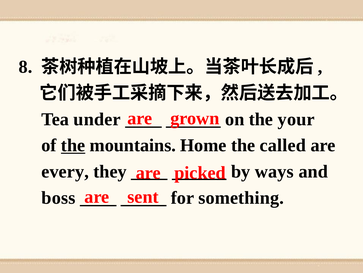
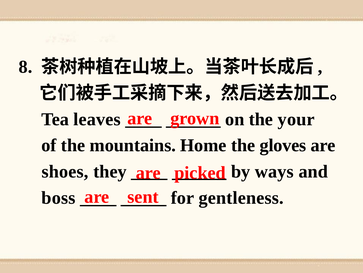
under: under -> leaves
the at (73, 145) underline: present -> none
called: called -> gloves
every: every -> shoes
something: something -> gentleness
